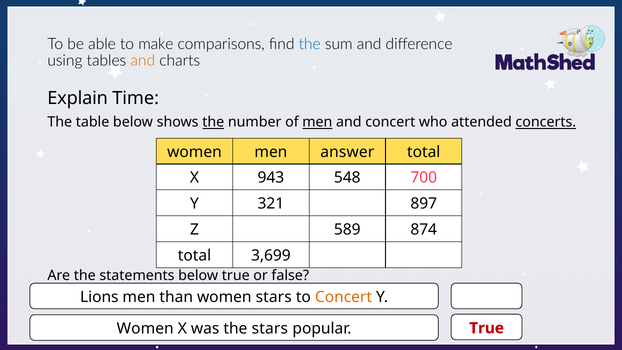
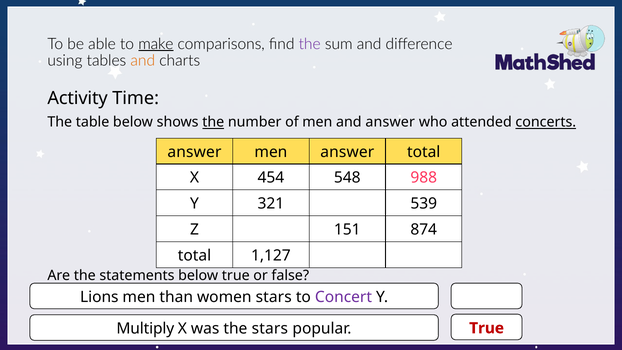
make underline: none -> present
the at (310, 44) colour: blue -> purple
Explain: Explain -> Activity
men at (317, 122) underline: present -> none
and concert: concert -> answer
women at (194, 152): women -> answer
943: 943 -> 454
700: 700 -> 988
897: 897 -> 539
589: 589 -> 151
3,699: 3,699 -> 1,127
Concert at (343, 297) colour: orange -> purple
Women at (145, 329): Women -> Multiply
